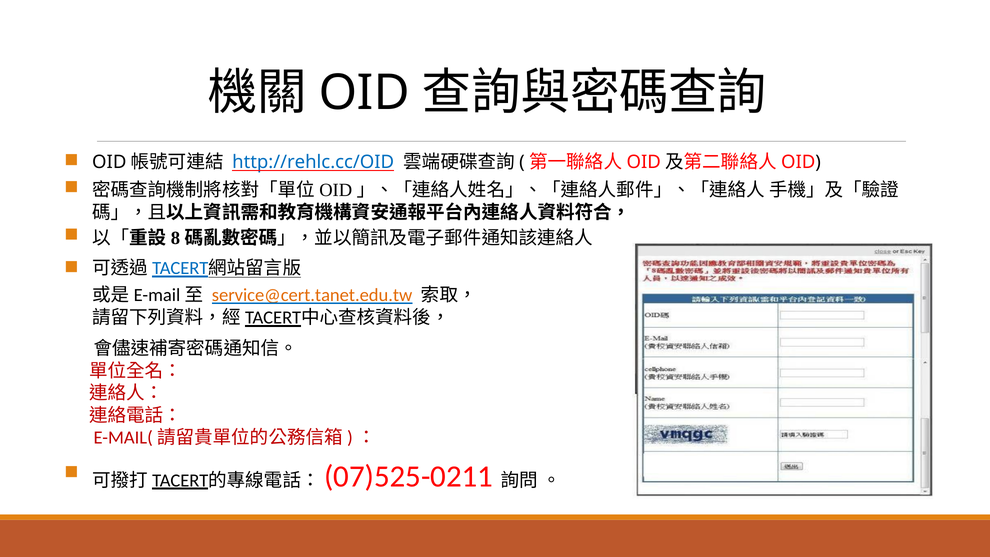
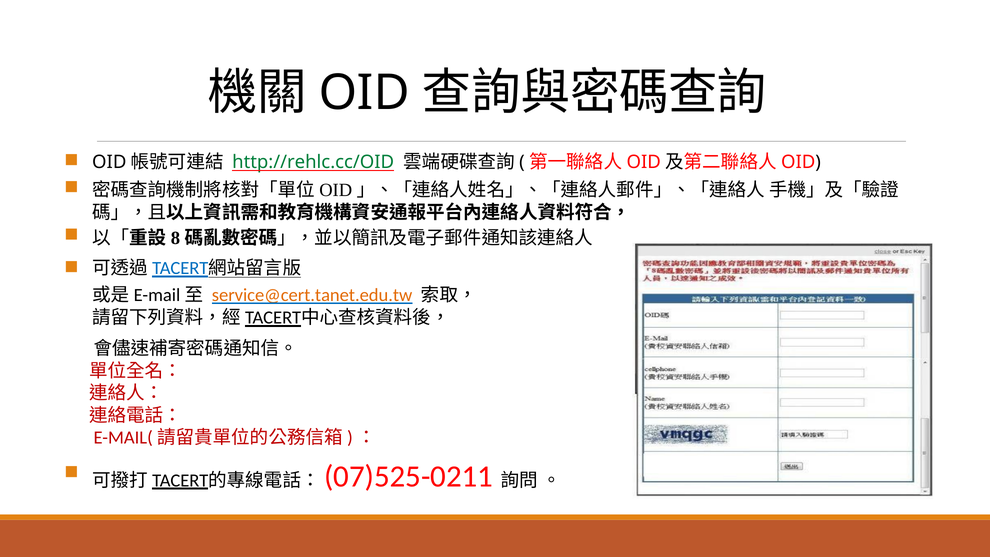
http://rehlc.cc/OID colour: blue -> green
